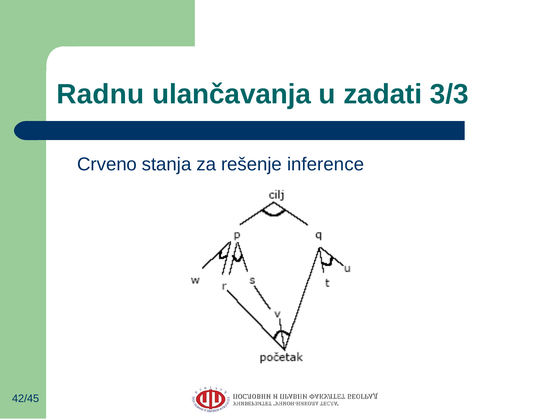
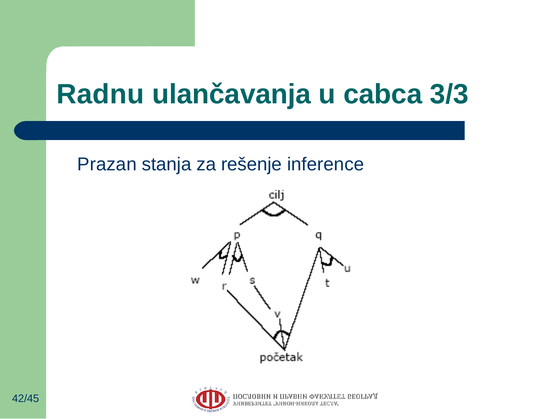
zadati: zadati -> cabca
Crveno: Crveno -> Prazan
